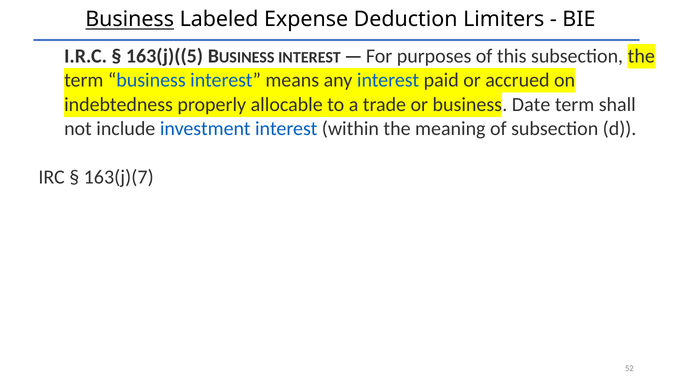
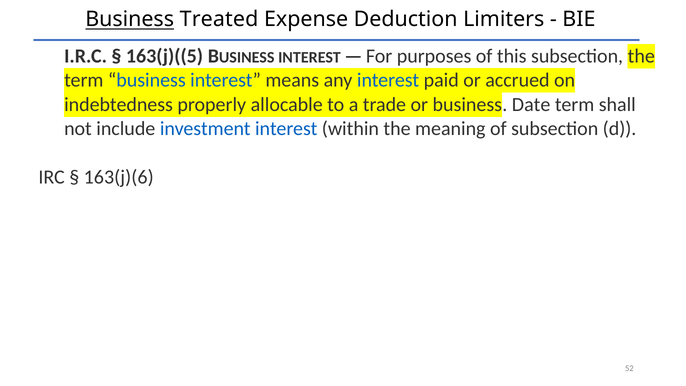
Labeled: Labeled -> Treated
163(j)(7: 163(j)(7 -> 163(j)(6
